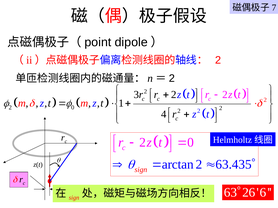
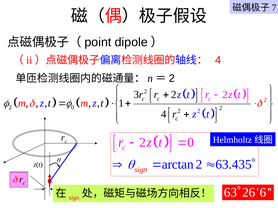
2 at (218, 60): 2 -> 4
